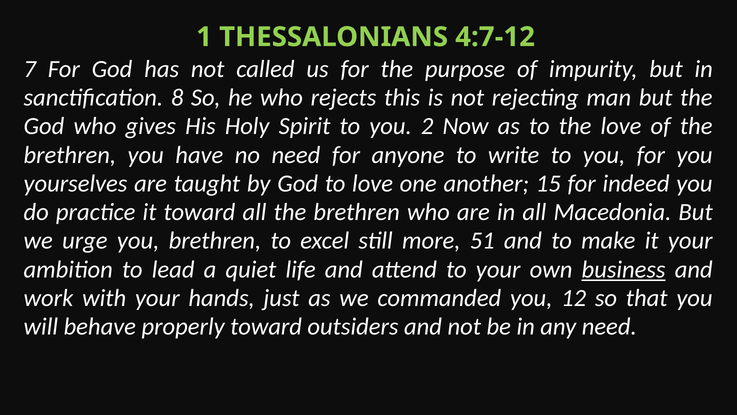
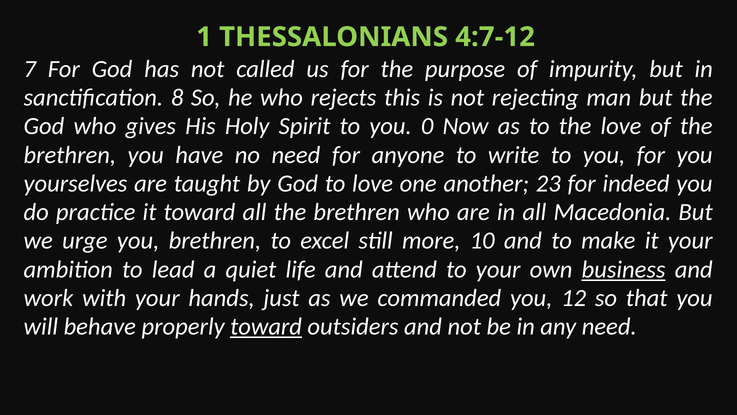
2: 2 -> 0
15: 15 -> 23
51: 51 -> 10
toward at (266, 326) underline: none -> present
